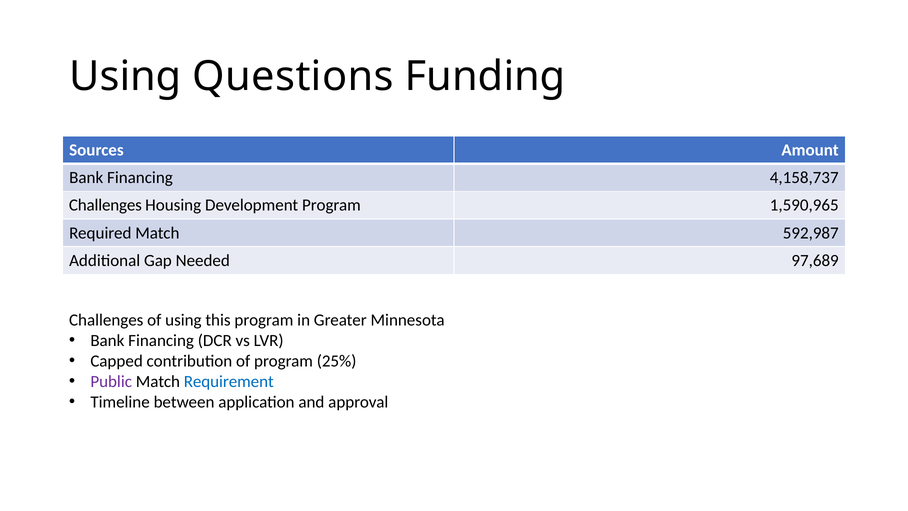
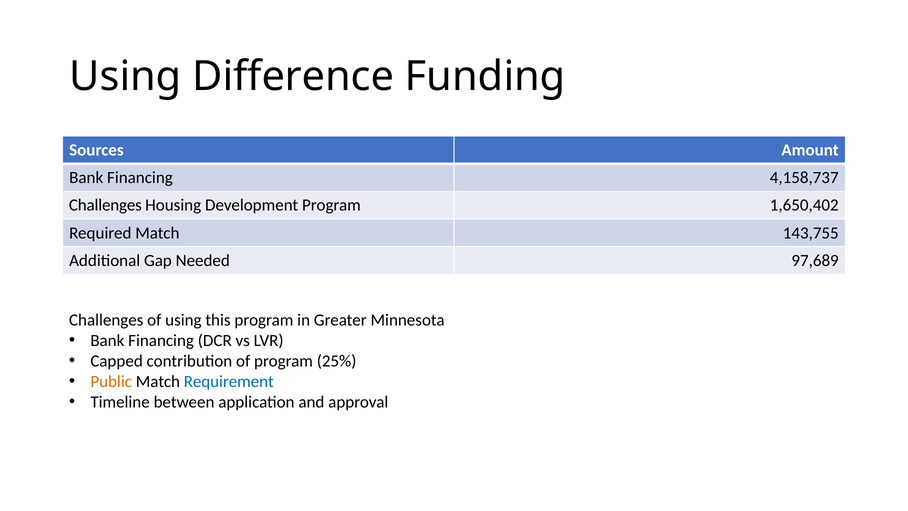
Questions: Questions -> Difference
1,590,965: 1,590,965 -> 1,650,402
592,987: 592,987 -> 143,755
Public colour: purple -> orange
